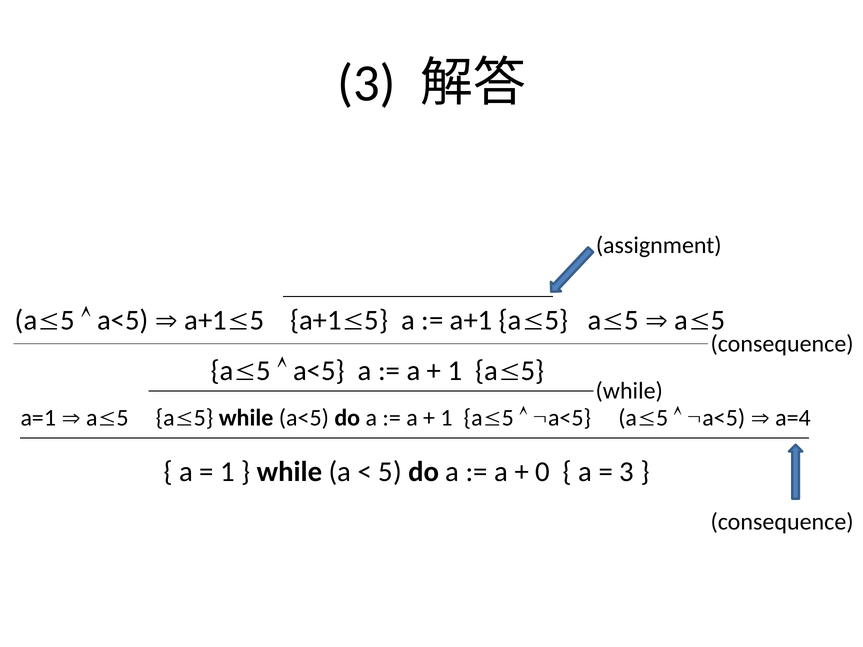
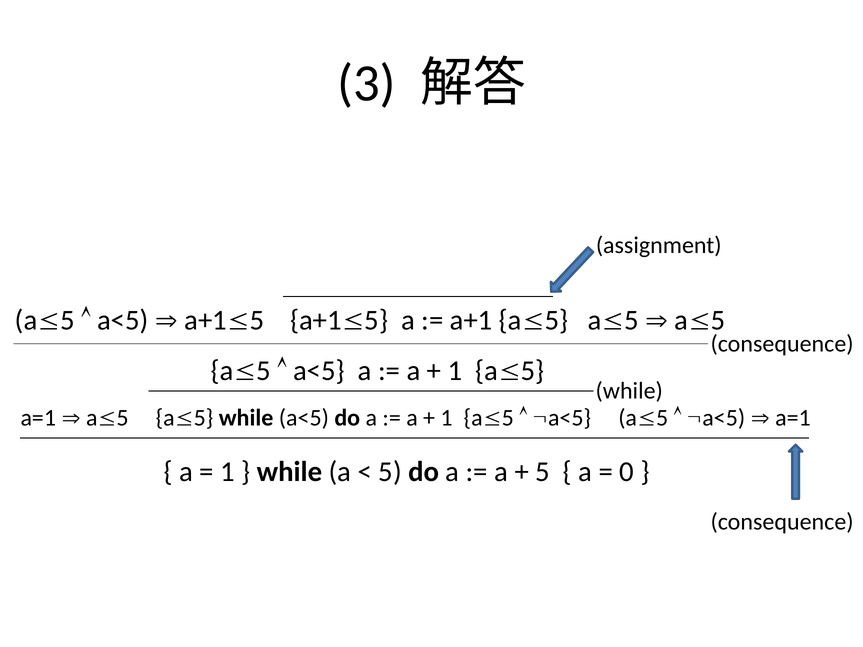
a=4 at (793, 418): a=4 -> a=1
0 at (543, 472): 0 -> 5
3 at (627, 472): 3 -> 0
